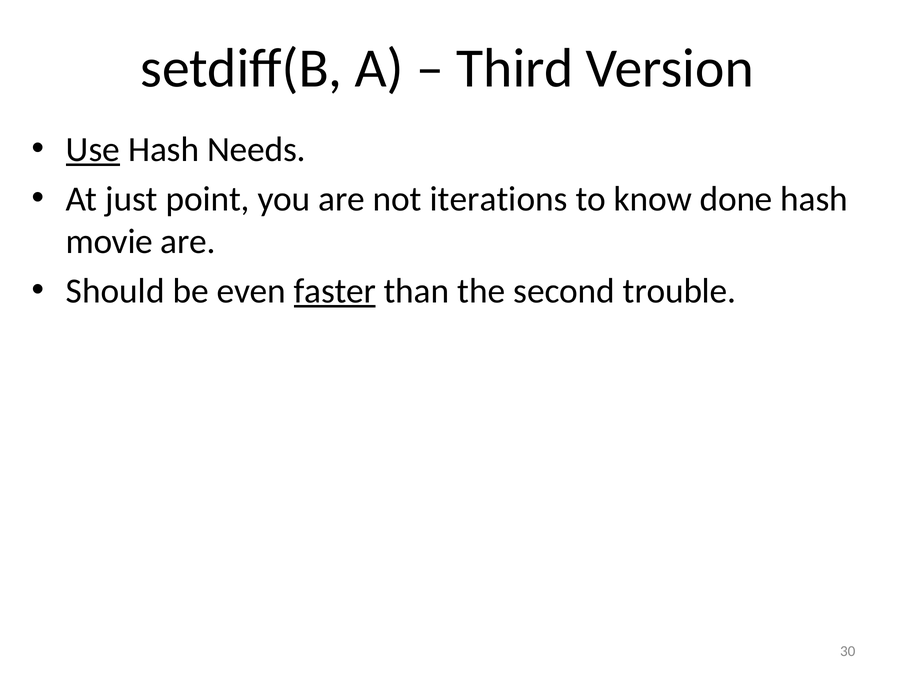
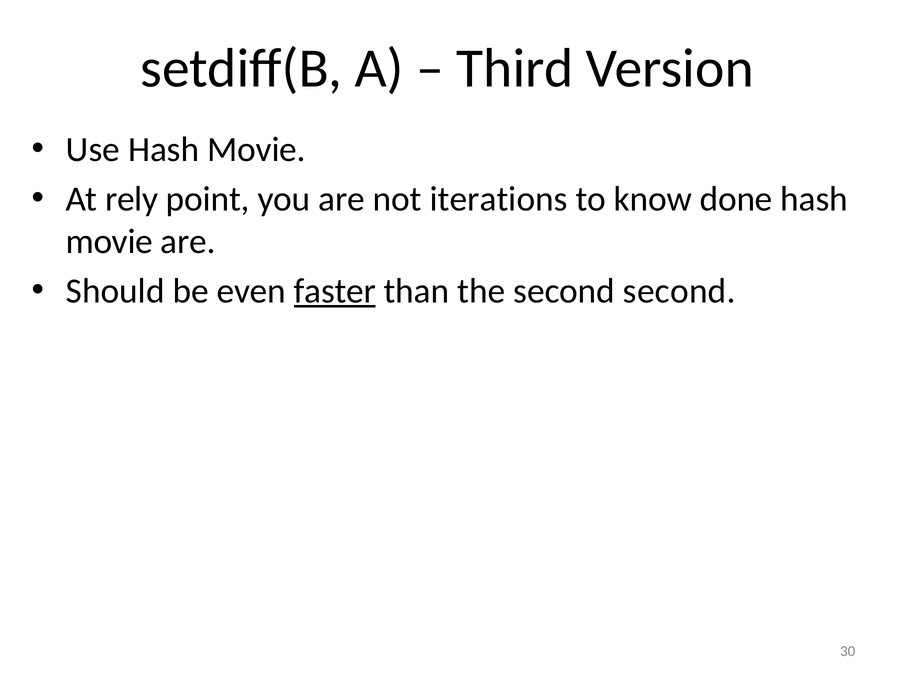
Use underline: present -> none
Needs at (257, 150): Needs -> Movie
just: just -> rely
second trouble: trouble -> second
